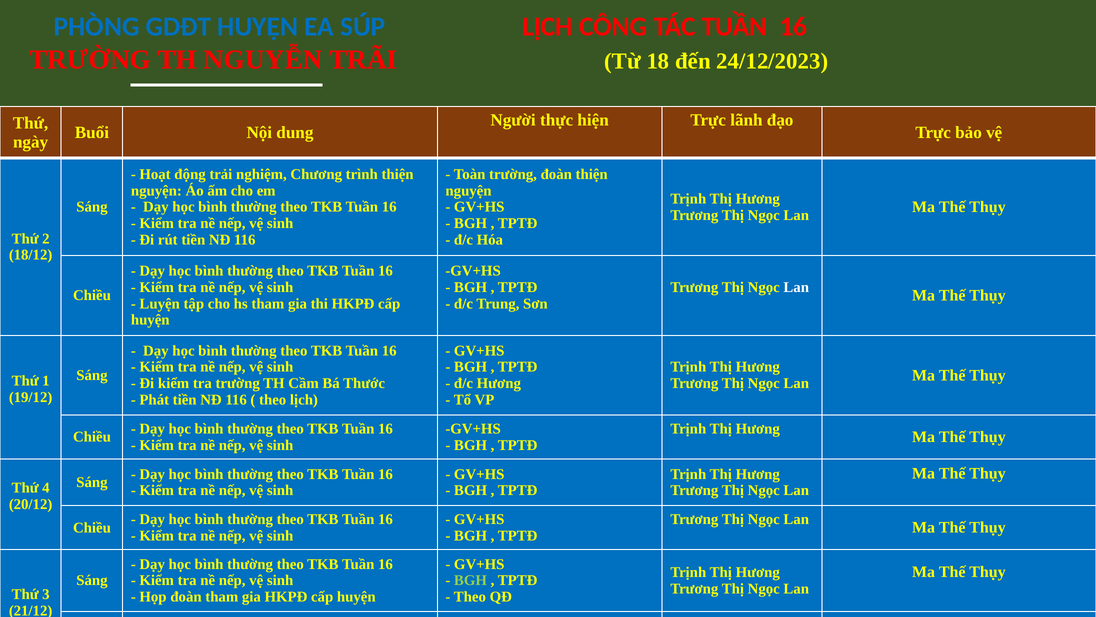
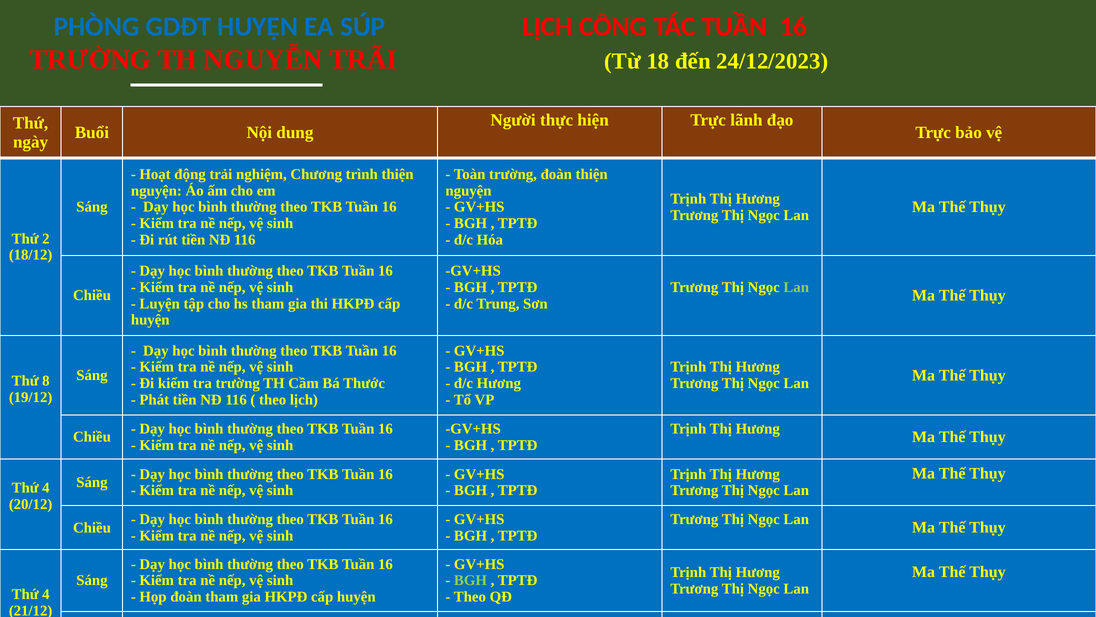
Lan at (796, 287) colour: white -> light green
1: 1 -> 8
3 at (46, 594): 3 -> 4
